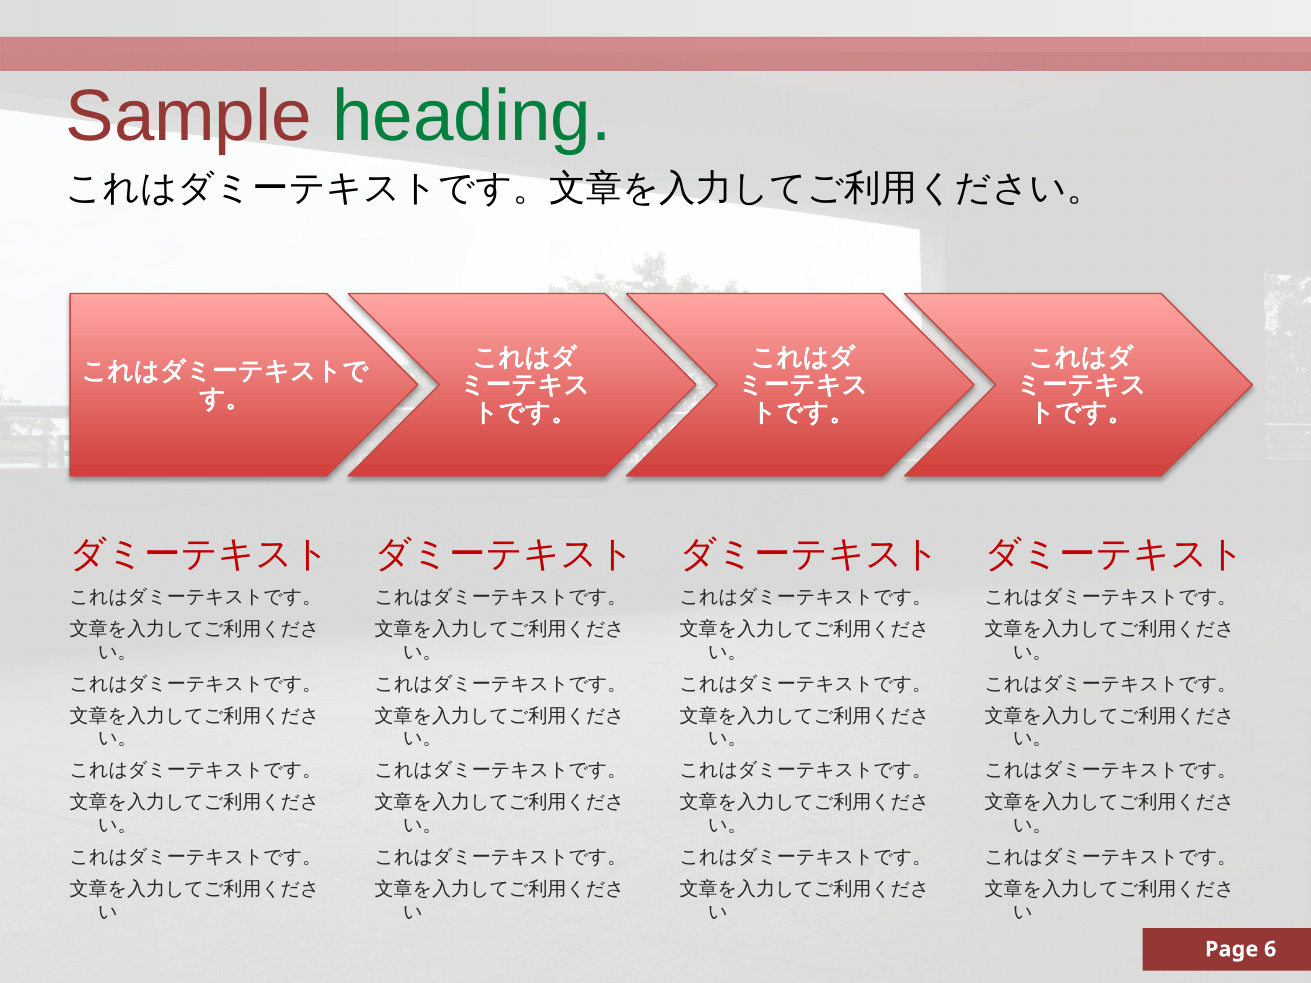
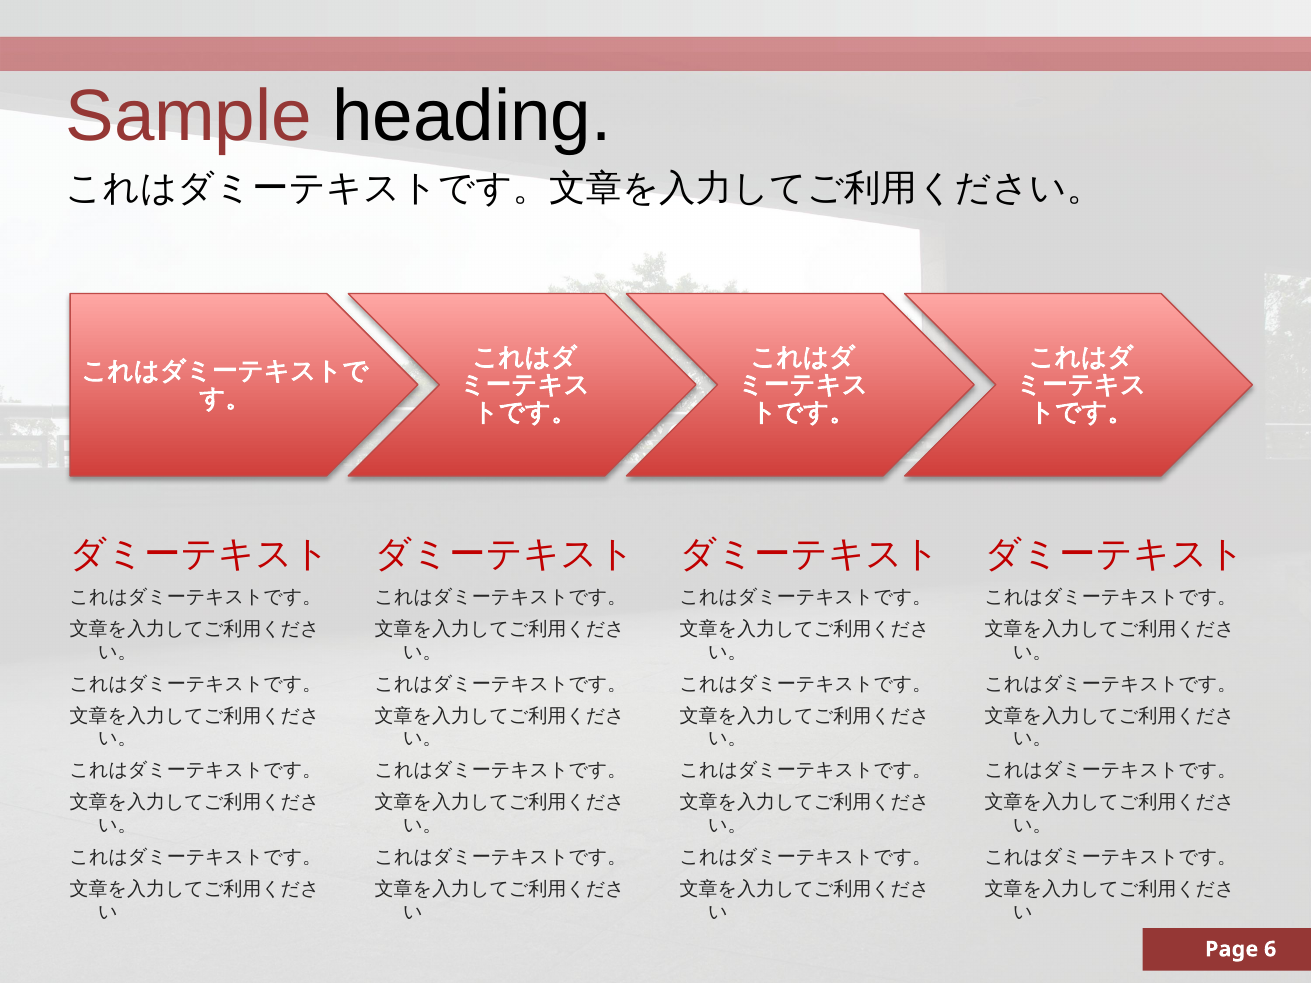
heading colour: green -> black
